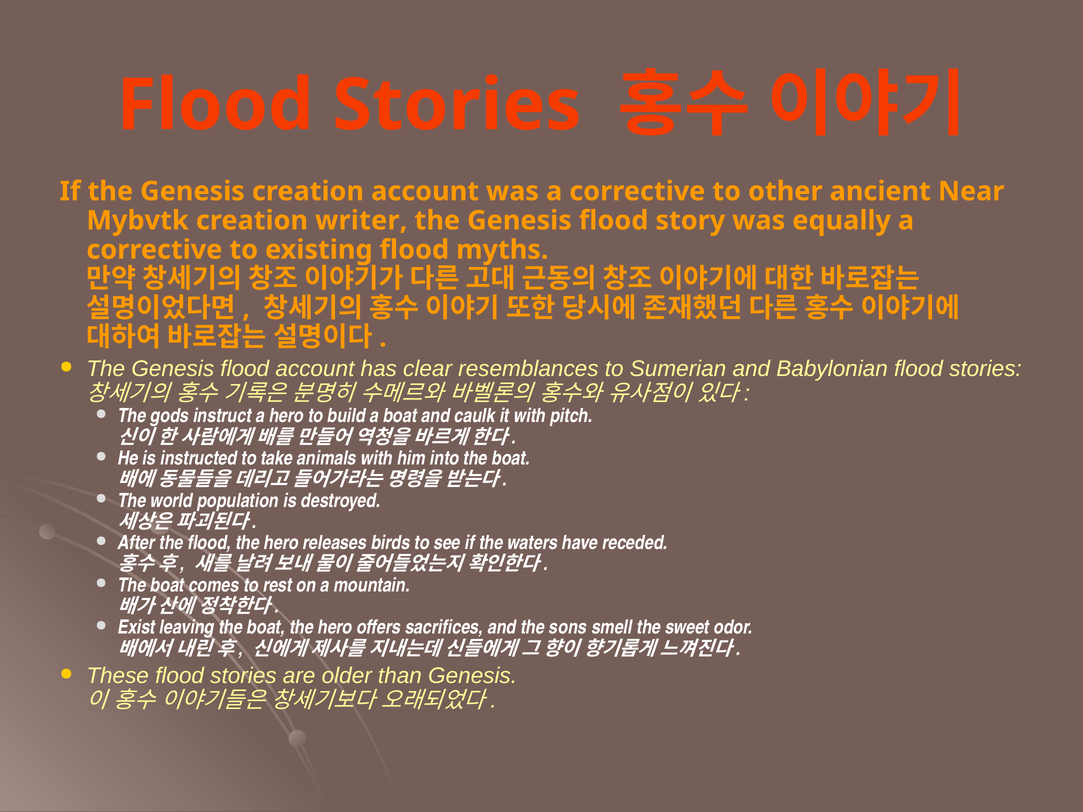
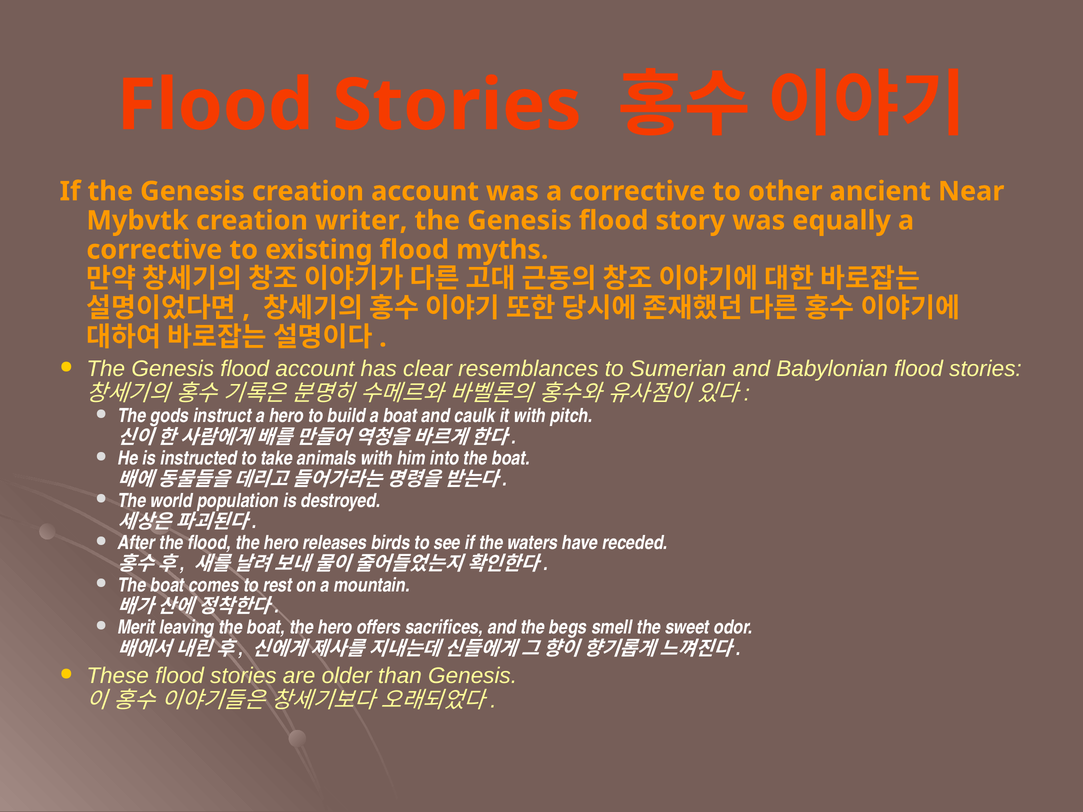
Exist: Exist -> Merit
sons: sons -> begs
